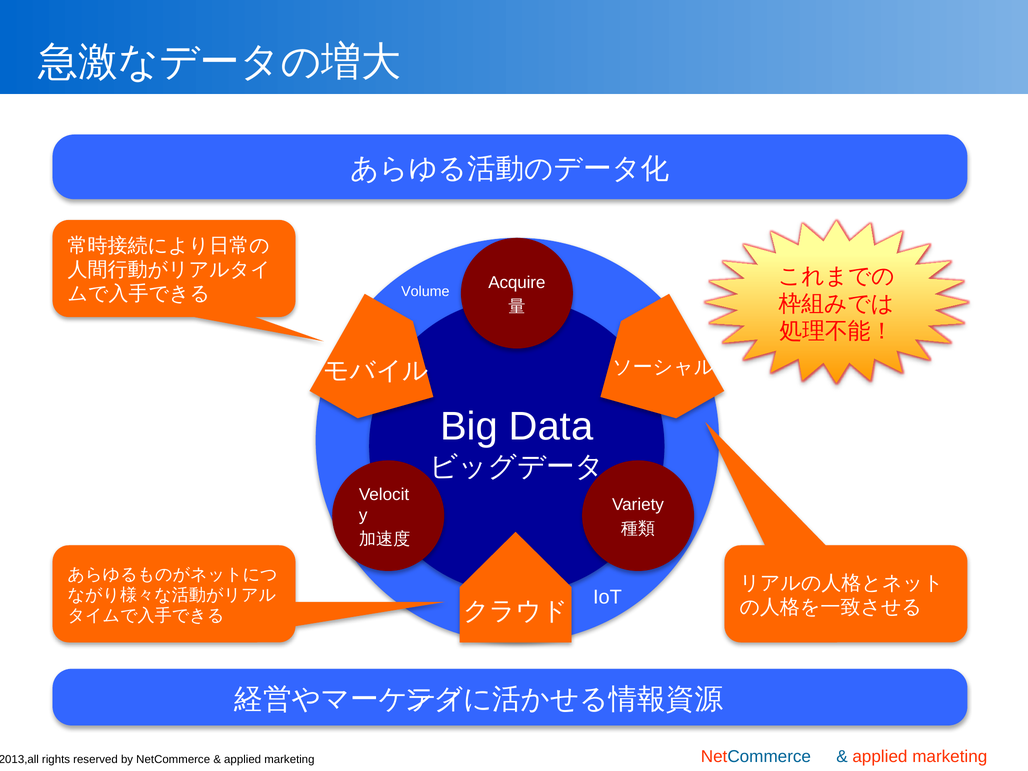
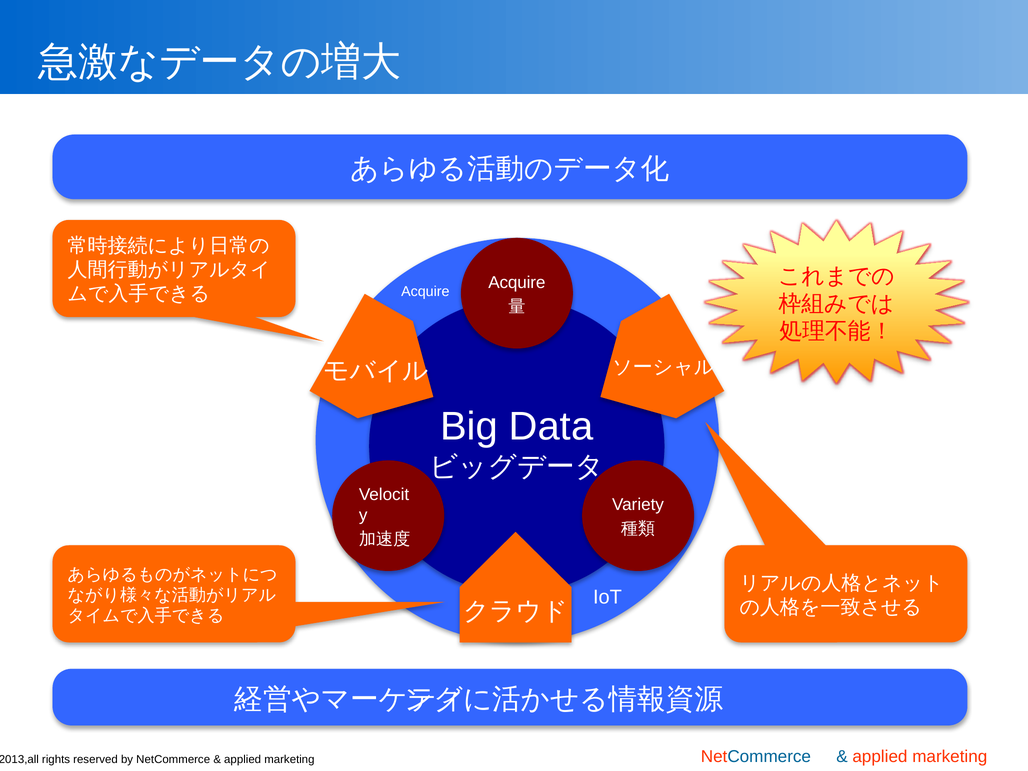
Volume at (425, 292): Volume -> Acquire
